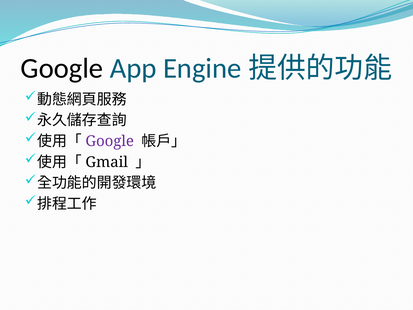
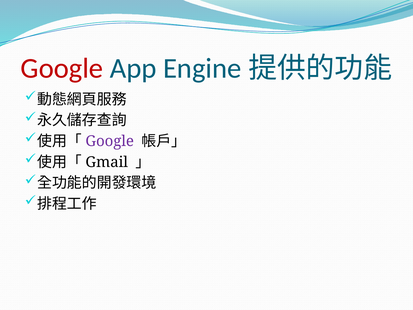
Google at (62, 68) colour: black -> red
